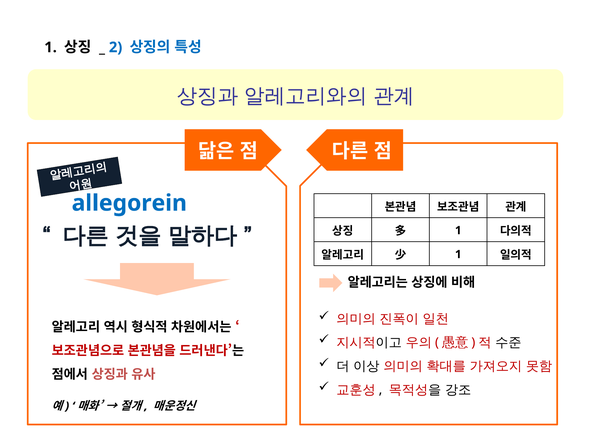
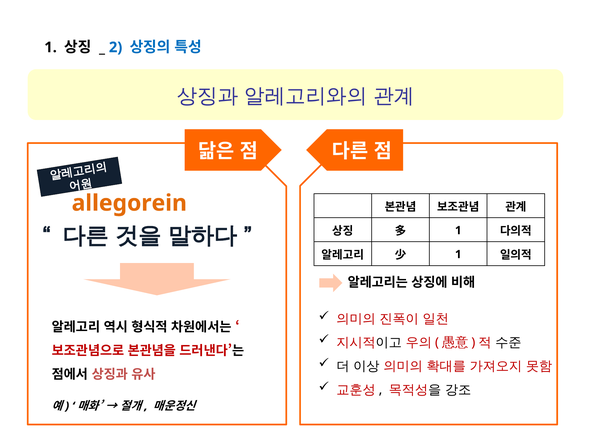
allegorein colour: blue -> orange
